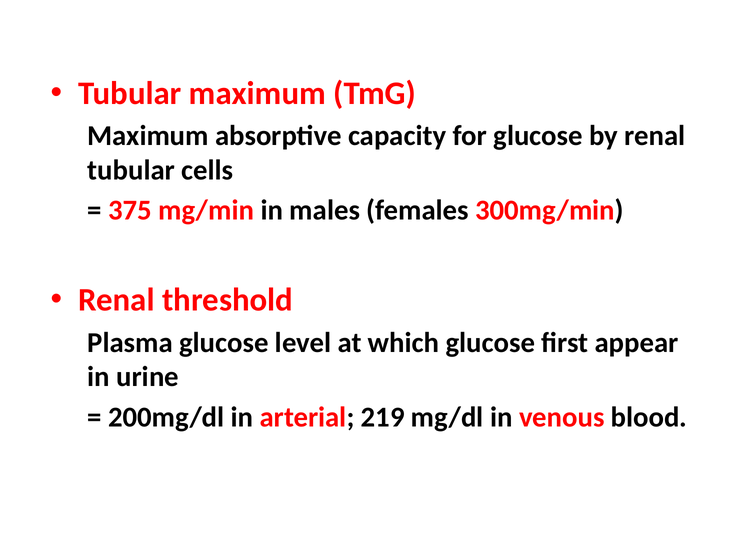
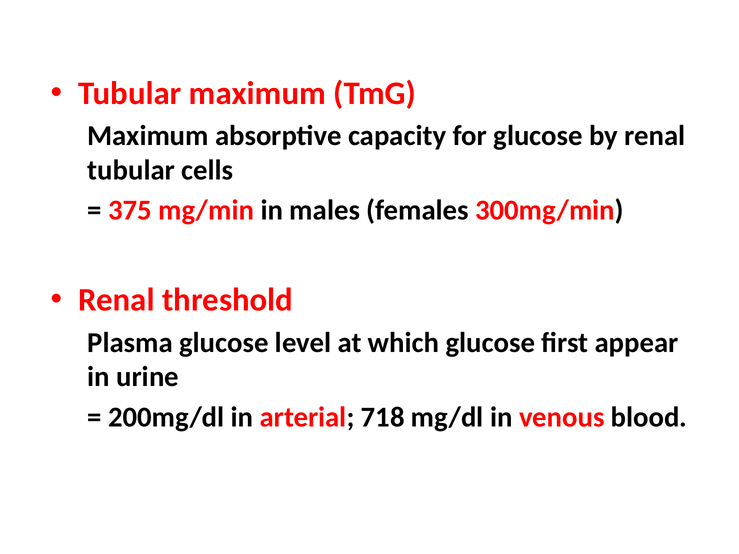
219: 219 -> 718
